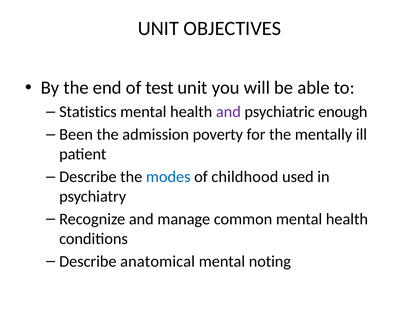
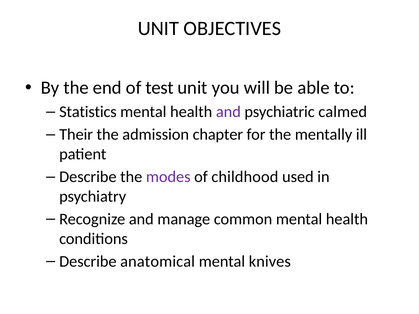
enough: enough -> calmed
Been: Been -> Their
poverty: poverty -> chapter
modes colour: blue -> purple
noting: noting -> knives
